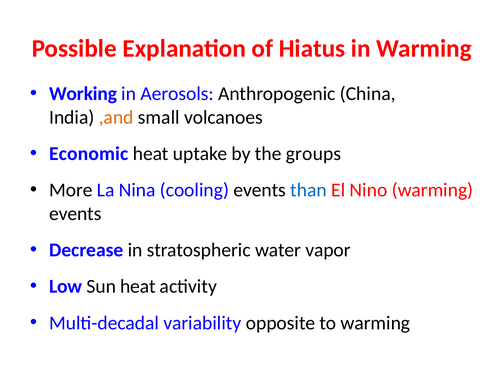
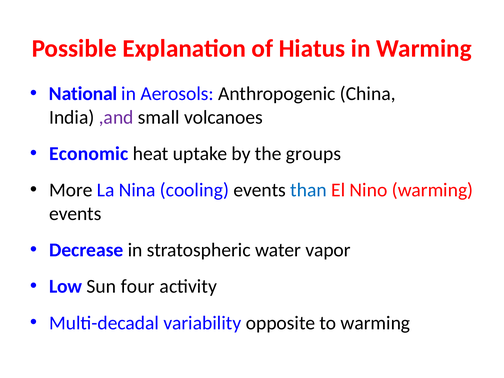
Working: Working -> National
,and colour: orange -> purple
Sun heat: heat -> four
